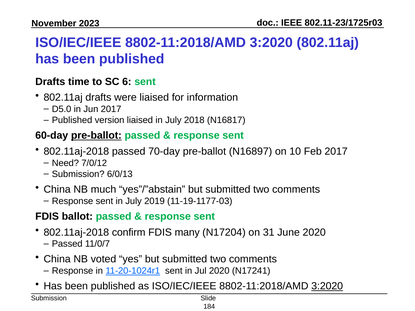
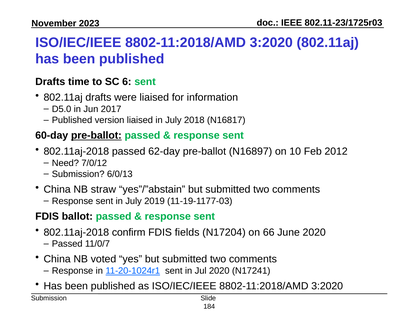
70-day: 70-day -> 62-day
Feb 2017: 2017 -> 2012
much: much -> straw
many: many -> fields
31: 31 -> 66
3:2020 at (327, 286) underline: present -> none
